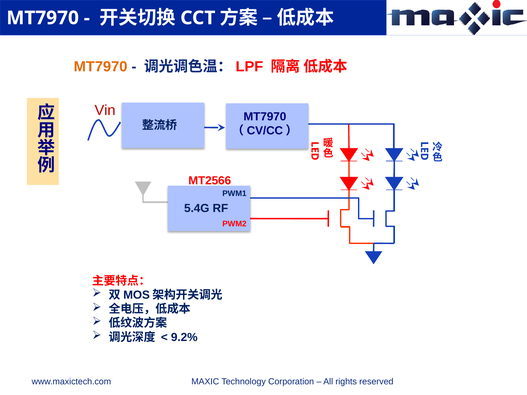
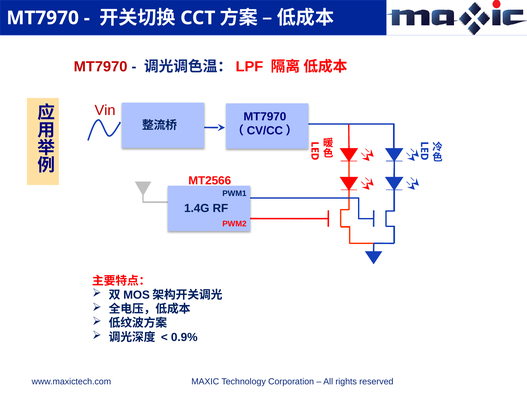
MT7970 at (101, 67) colour: orange -> red
5.4G: 5.4G -> 1.4G
9.2%: 9.2% -> 0.9%
